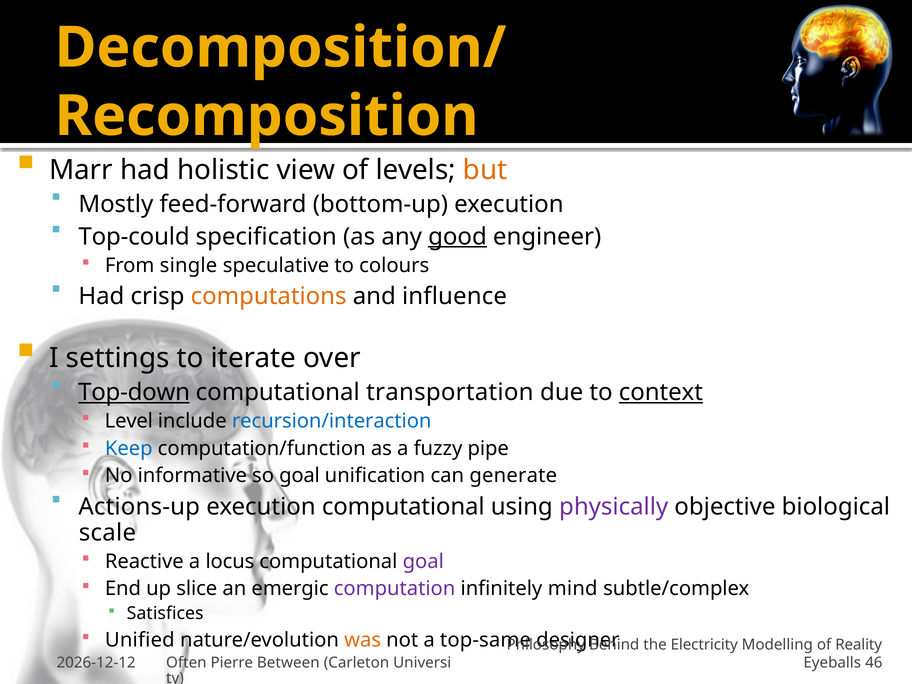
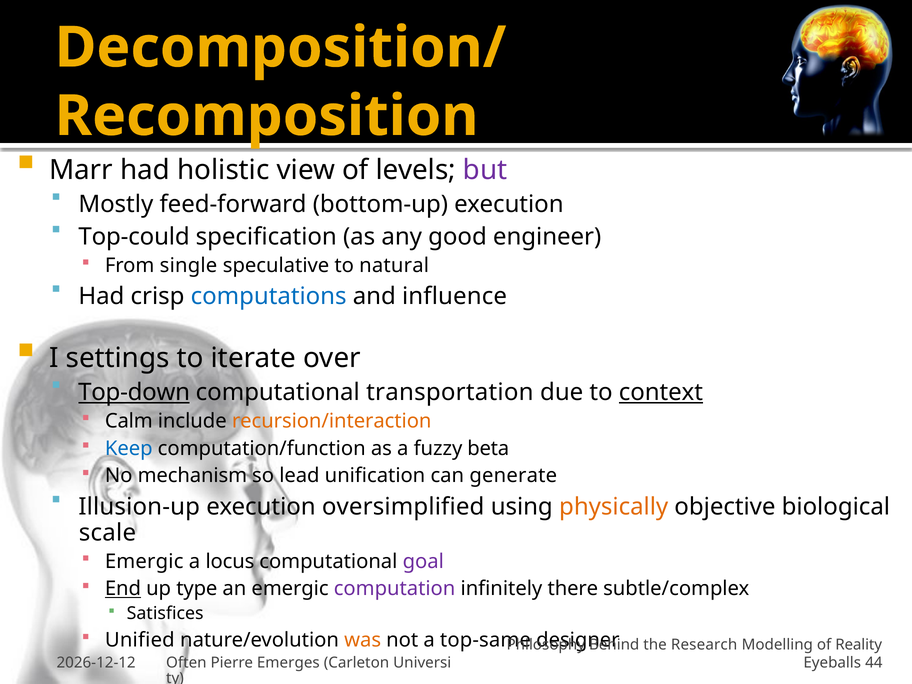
but colour: orange -> purple
good underline: present -> none
colours: colours -> natural
computations colour: orange -> blue
Level: Level -> Calm
recursion/interaction colour: blue -> orange
pipe: pipe -> beta
informative: informative -> mechanism
so goal: goal -> lead
Actions-up: Actions-up -> Illusion-up
execution computational: computational -> oversimplified
physically colour: purple -> orange
Reactive at (144, 561): Reactive -> Emergic
End underline: none -> present
slice: slice -> type
mind: mind -> there
Electricity: Electricity -> Research
Between: Between -> Emerges
46: 46 -> 44
